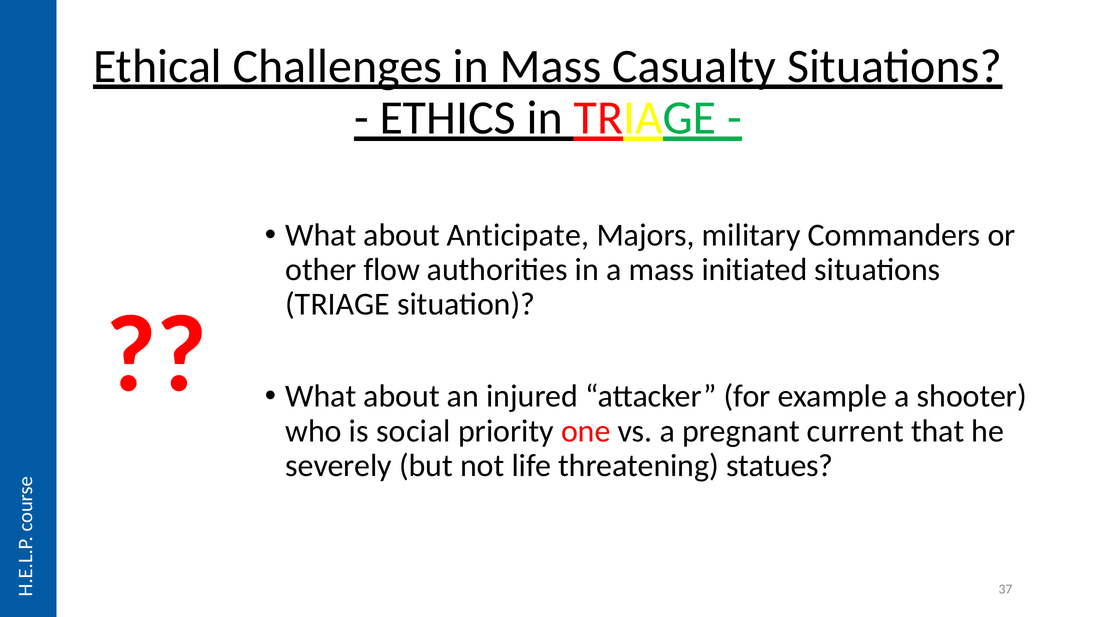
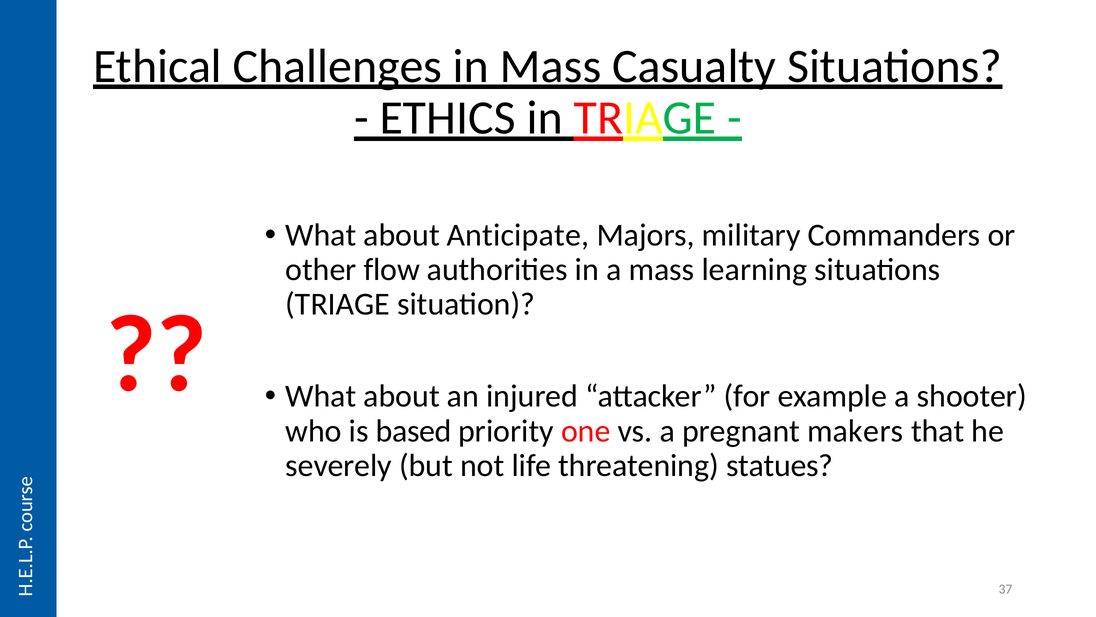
initiated: initiated -> learning
social: social -> based
current: current -> makers
